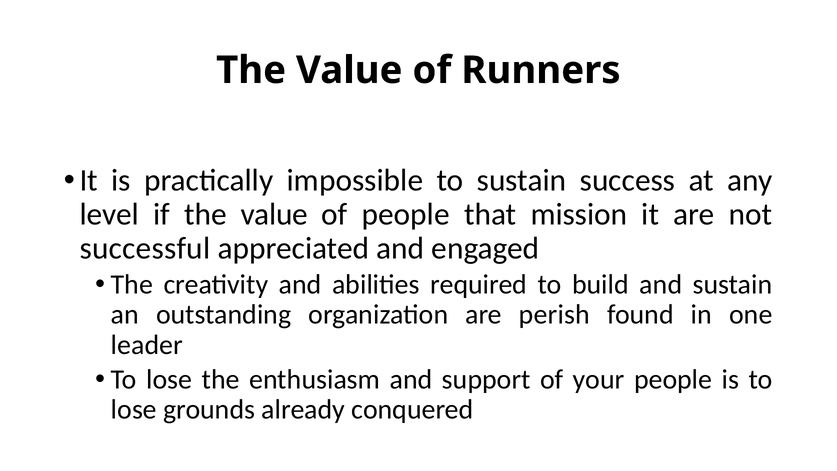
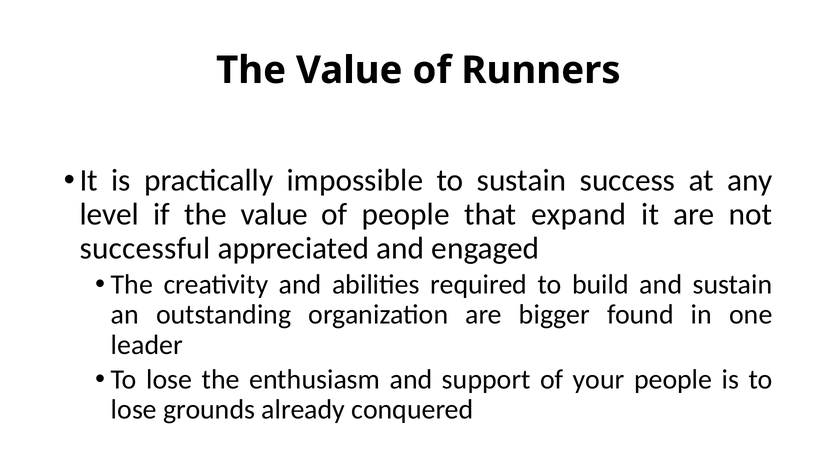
mission: mission -> expand
perish: perish -> bigger
